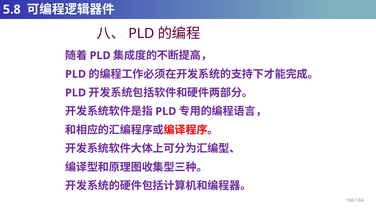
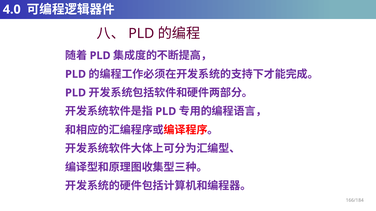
5.8: 5.8 -> 4.0
